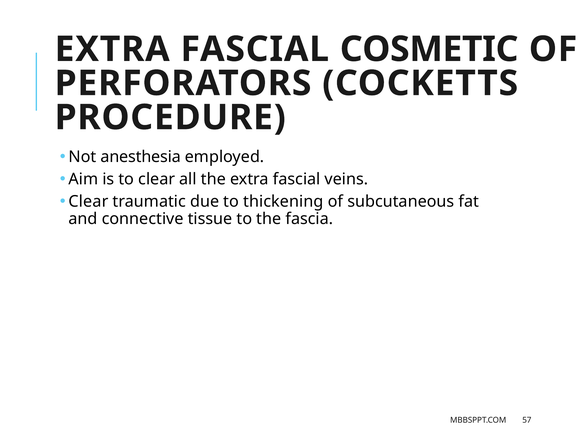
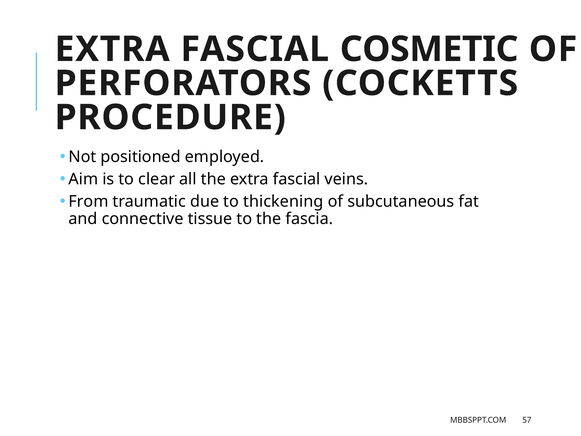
anesthesia: anesthesia -> positioned
Clear at (88, 201): Clear -> From
